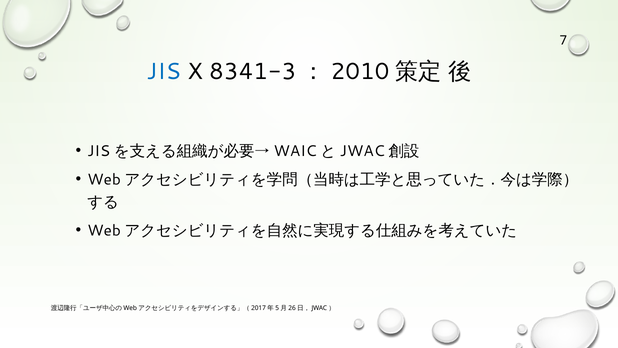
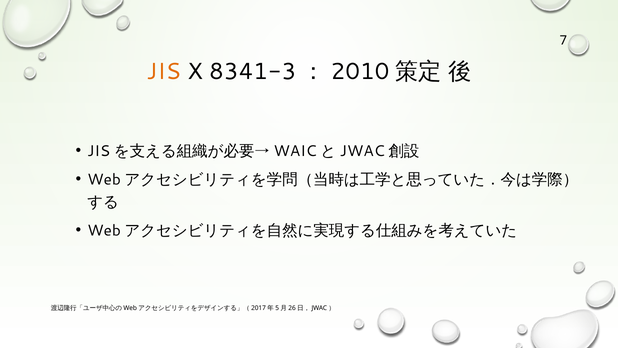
JIS colour: blue -> orange
